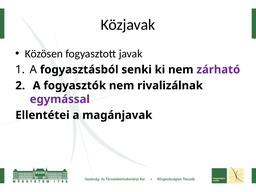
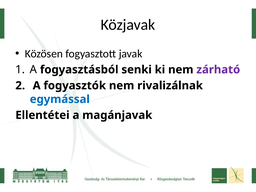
egymással colour: purple -> blue
